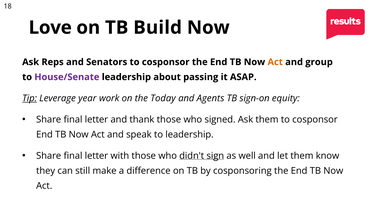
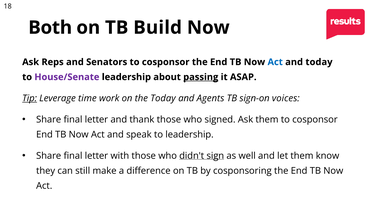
Love: Love -> Both
Act at (275, 62) colour: orange -> blue
and group: group -> today
passing underline: none -> present
year: year -> time
equity: equity -> voices
